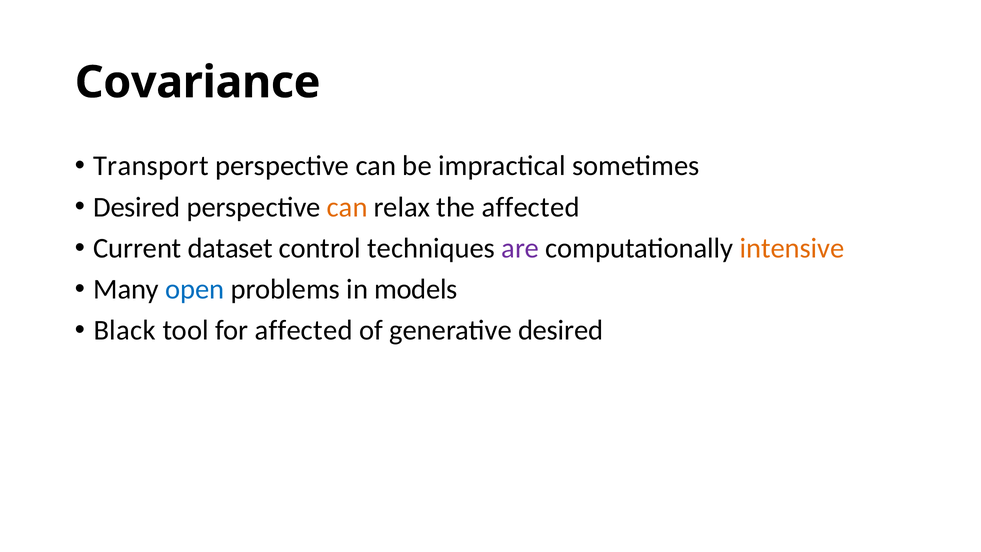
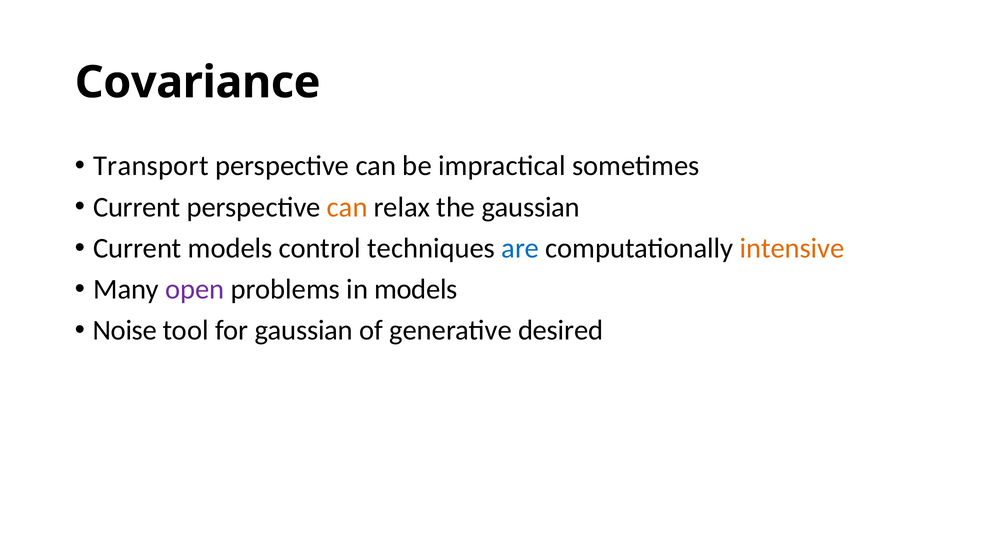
Desired at (137, 207): Desired -> Current
the affected: affected -> gaussian
Current dataset: dataset -> models
are colour: purple -> blue
open colour: blue -> purple
Black: Black -> Noise
for affected: affected -> gaussian
